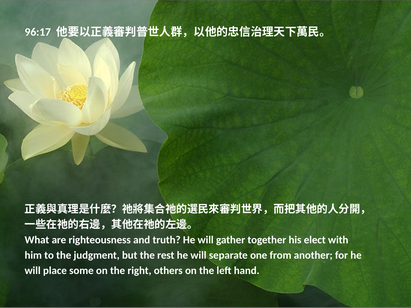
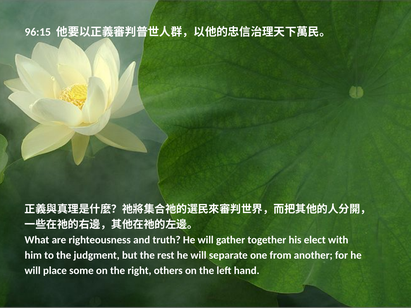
96:17: 96:17 -> 96:15
